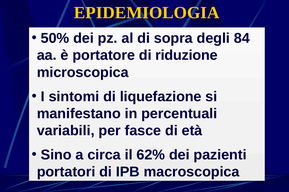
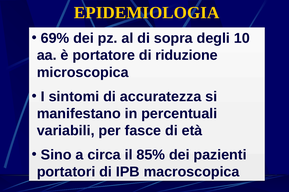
50%: 50% -> 69%
84: 84 -> 10
liquefazione: liquefazione -> accuratezza
62%: 62% -> 85%
